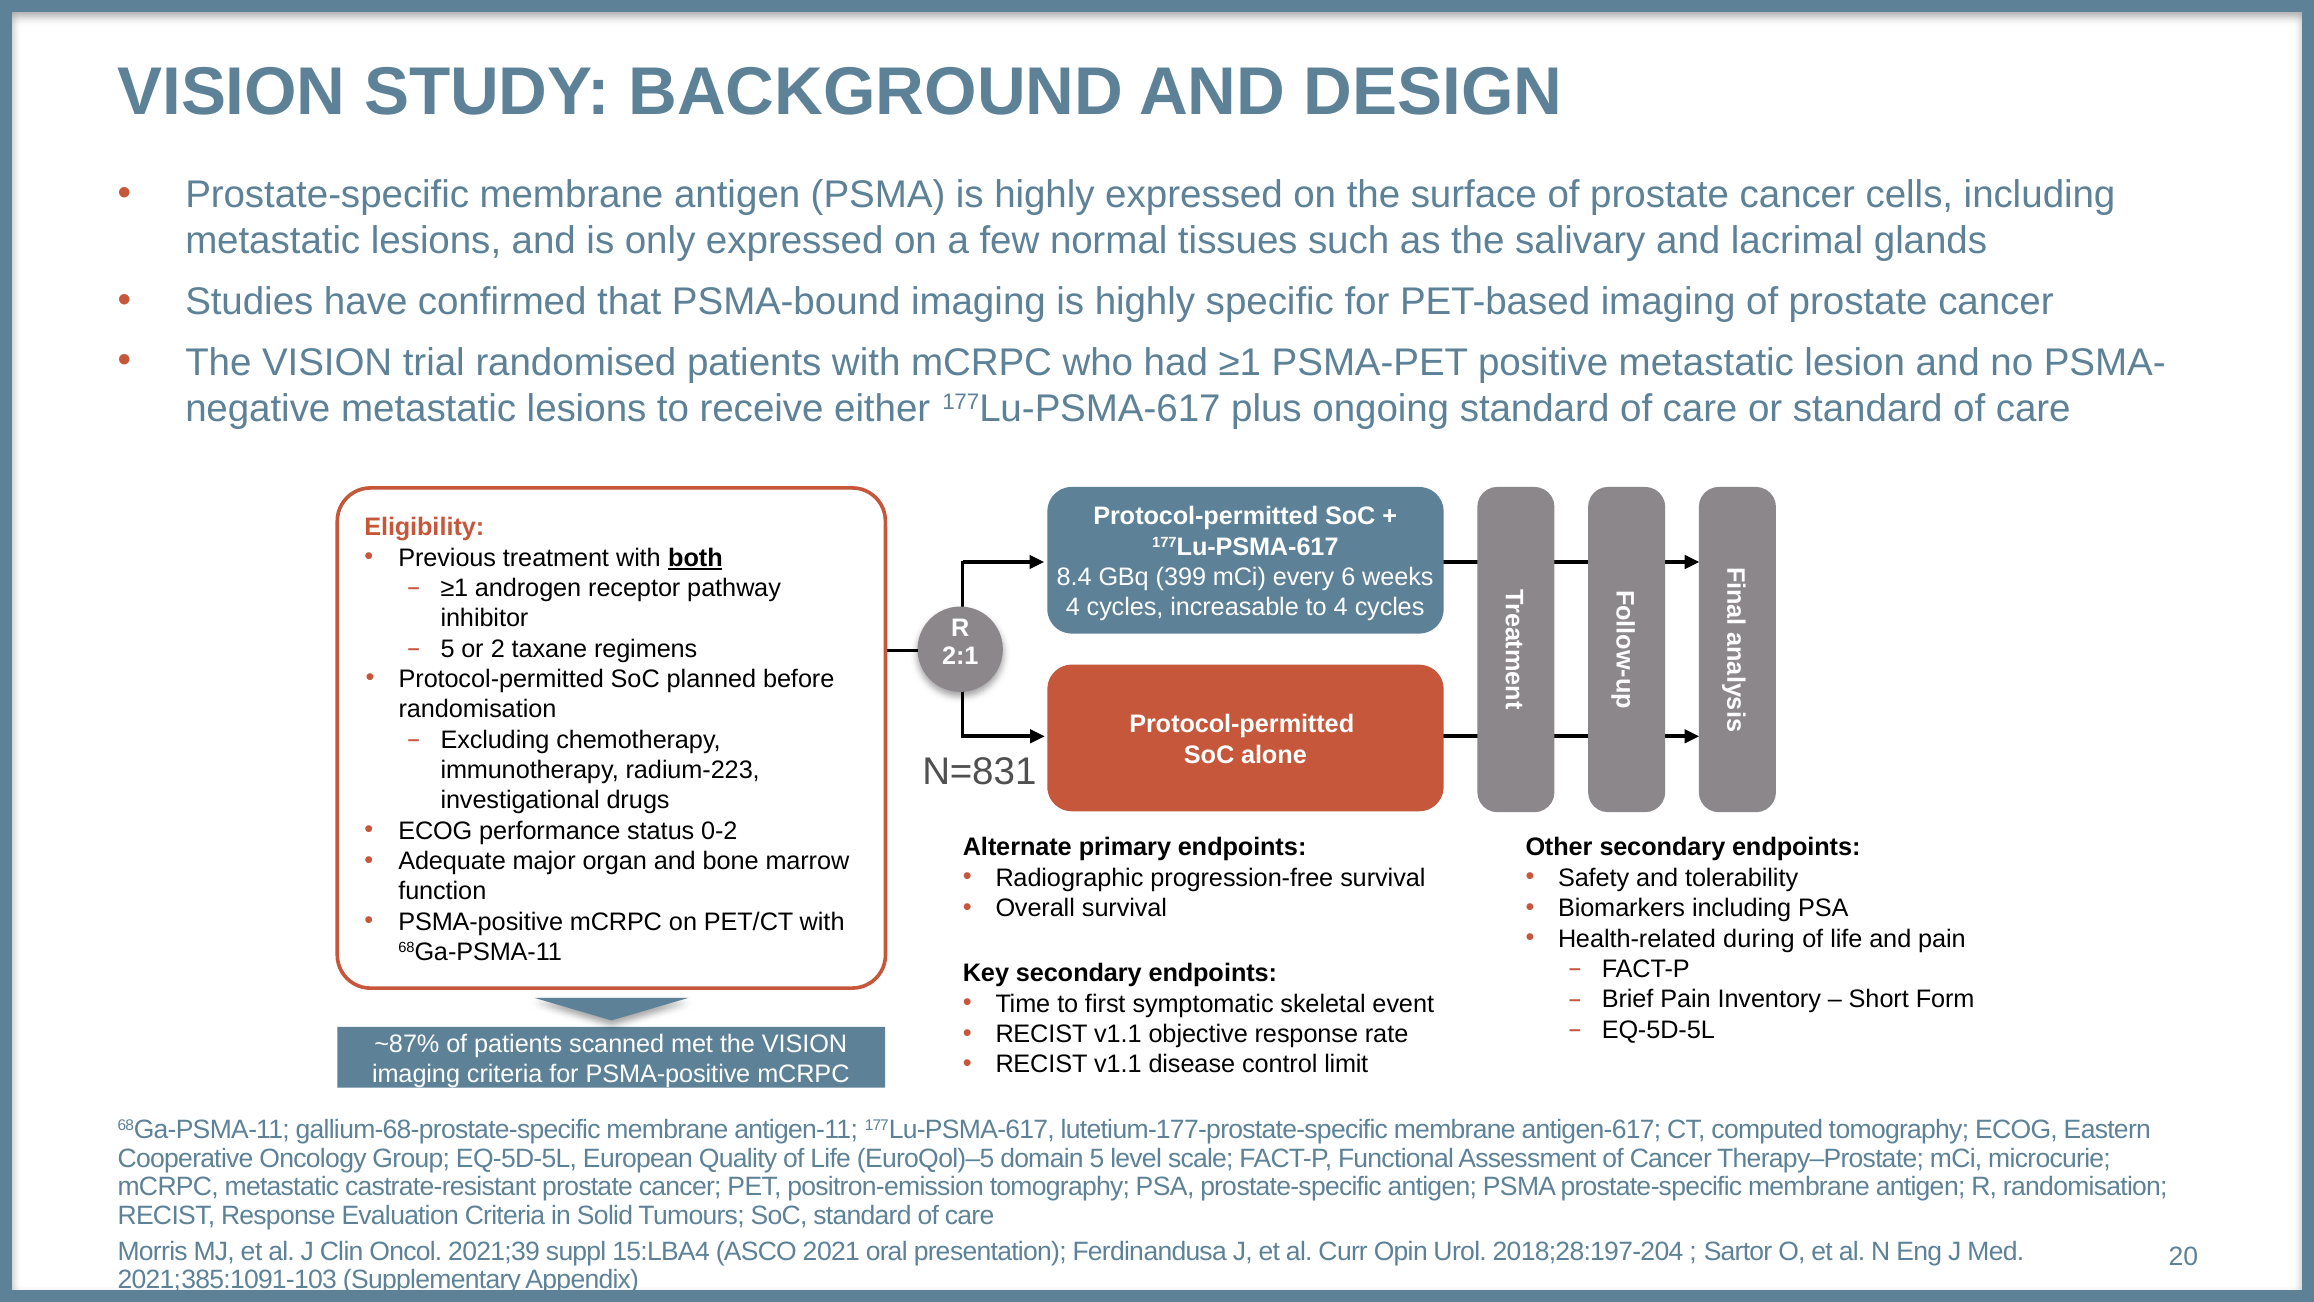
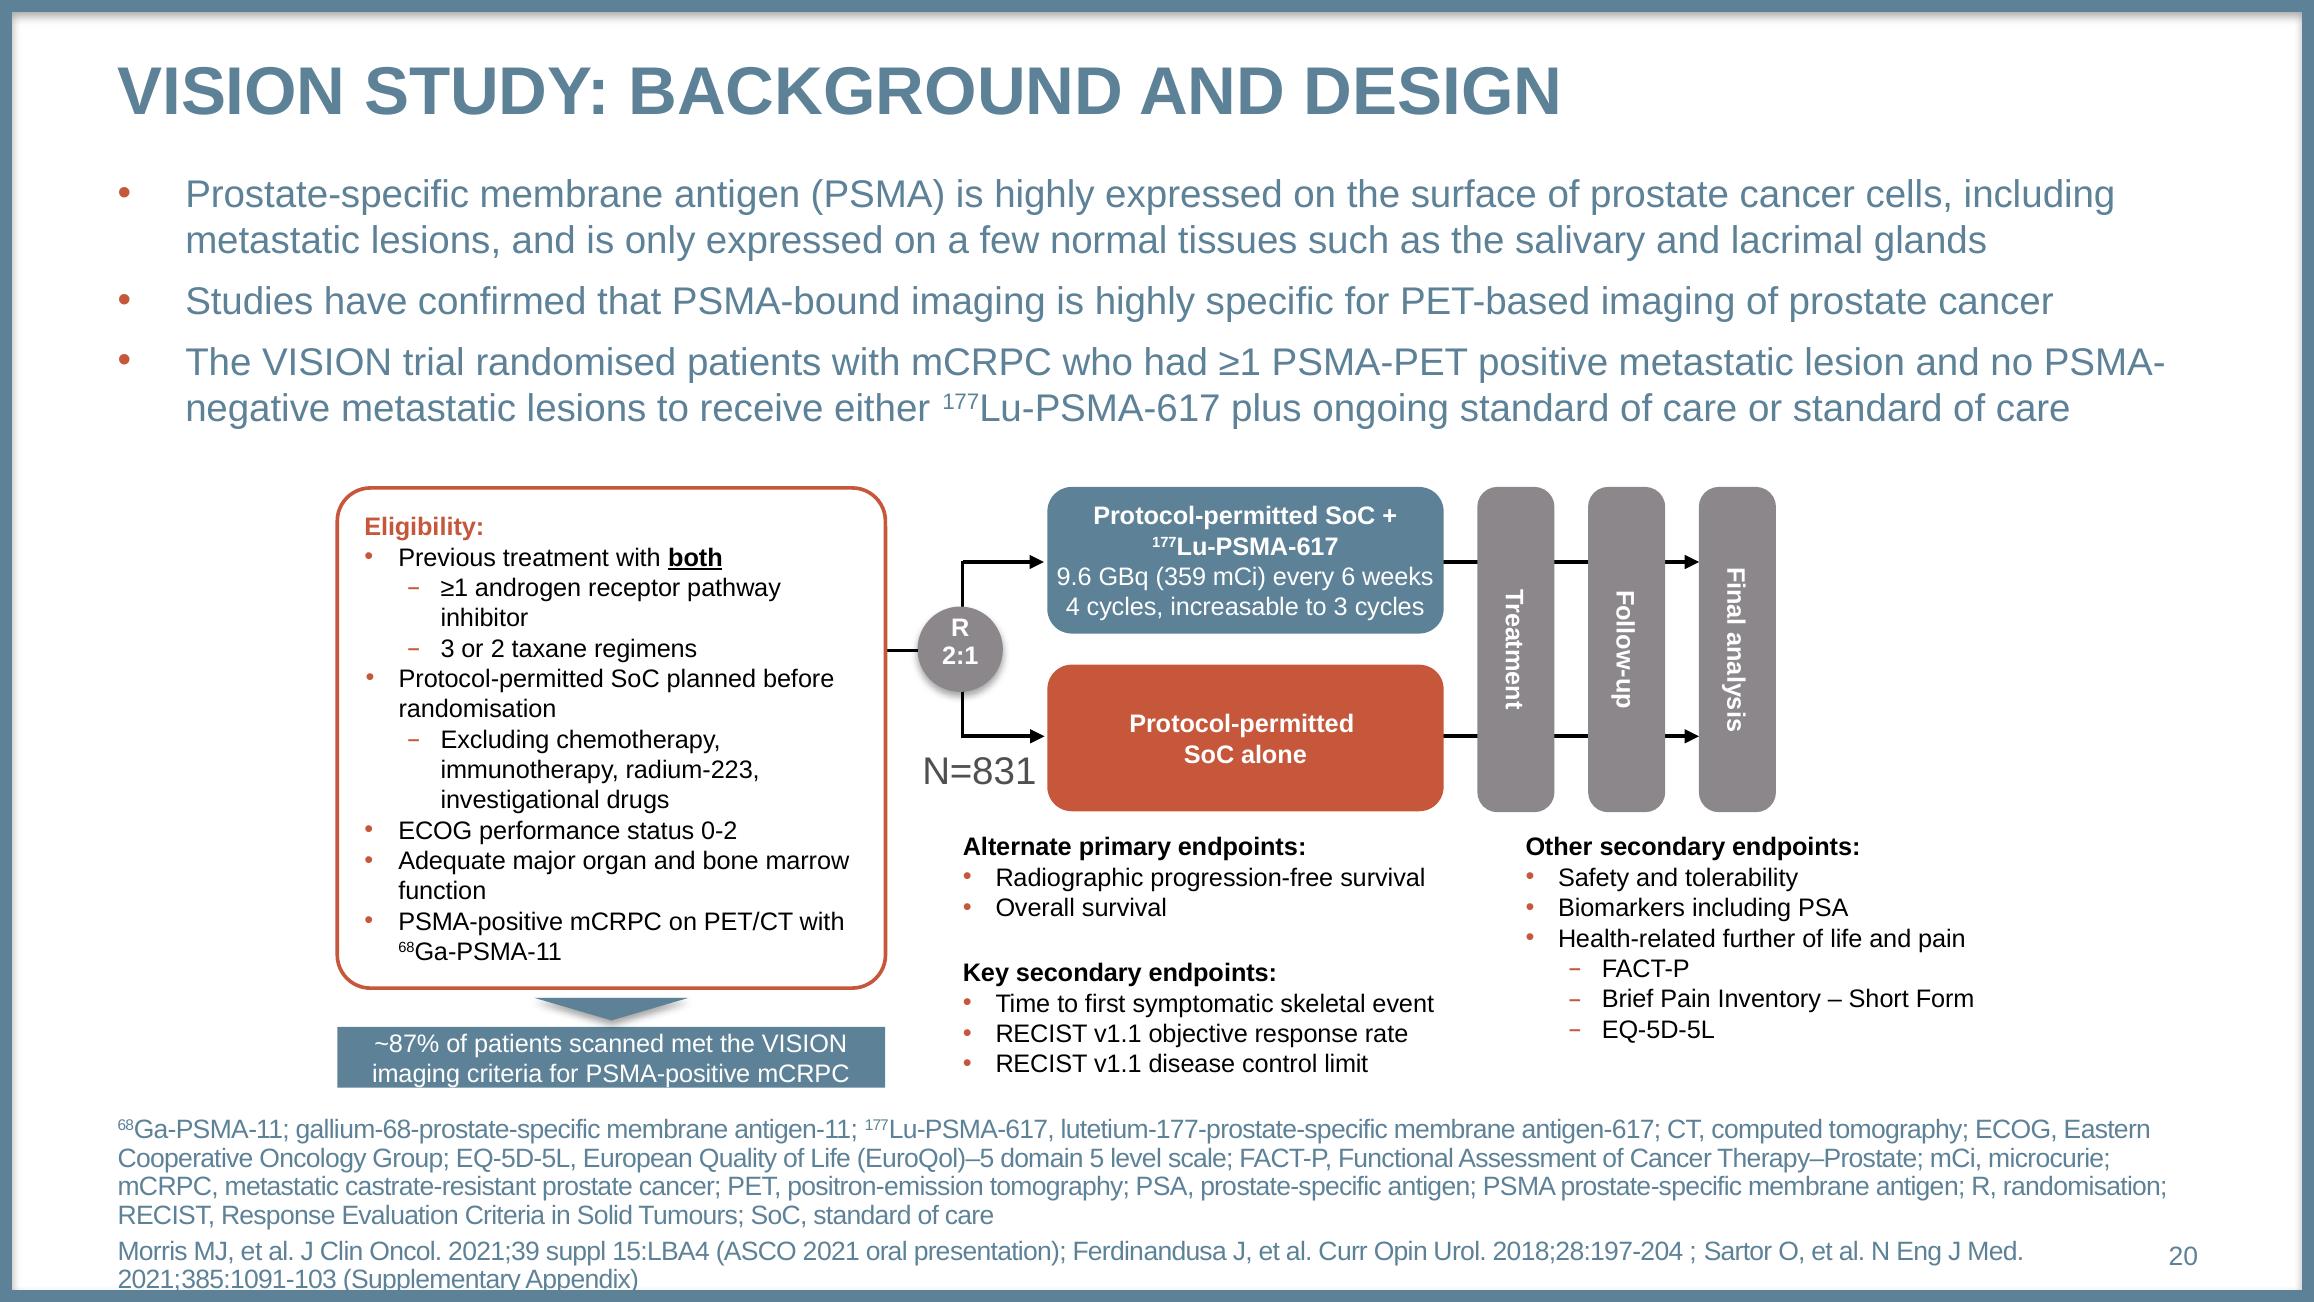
8.4: 8.4 -> 9.6
399: 399 -> 359
to 4: 4 -> 3
5 at (448, 649): 5 -> 3
during: during -> further
